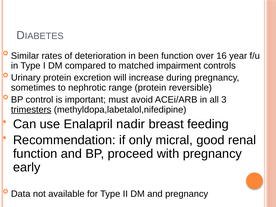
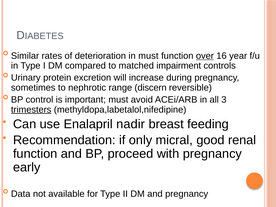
in been: been -> must
over underline: none -> present
range protein: protein -> discern
